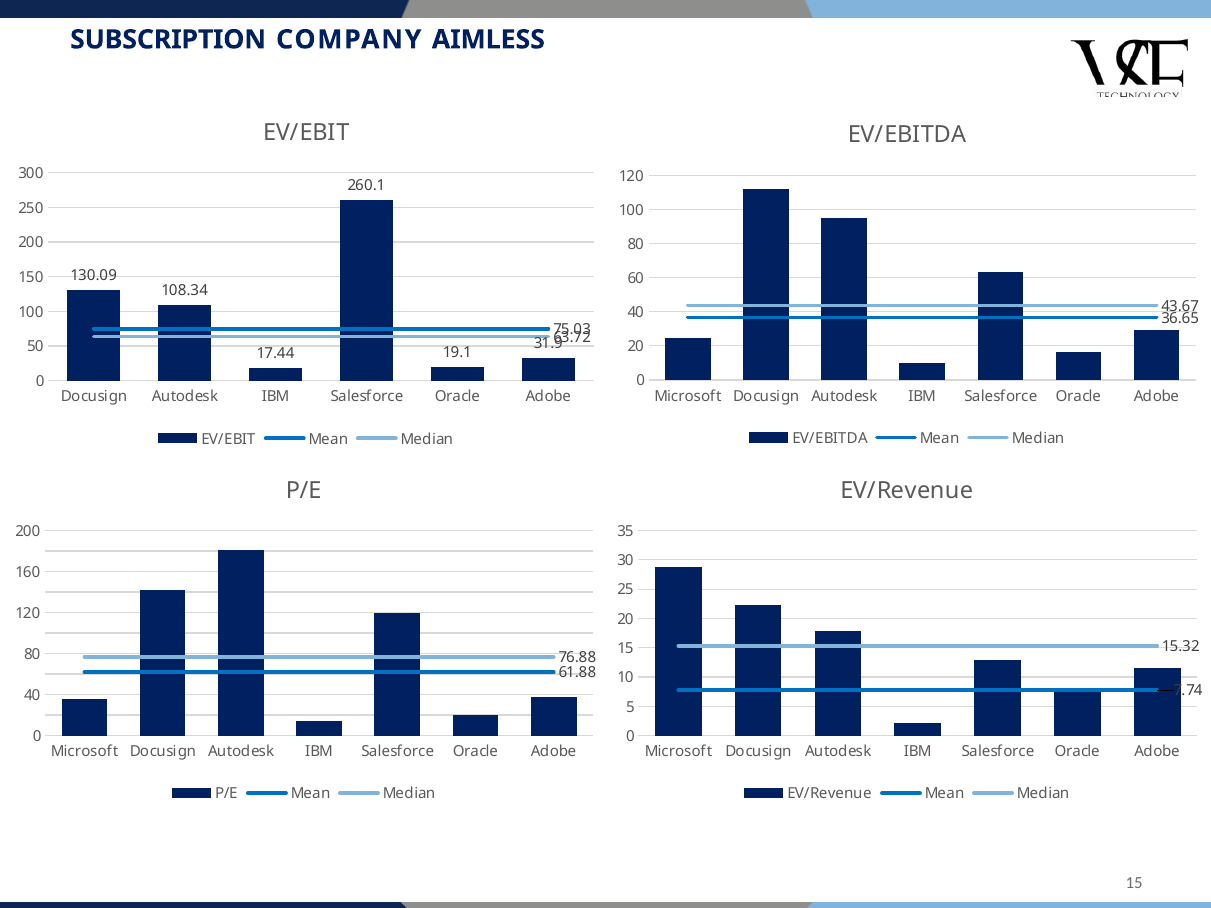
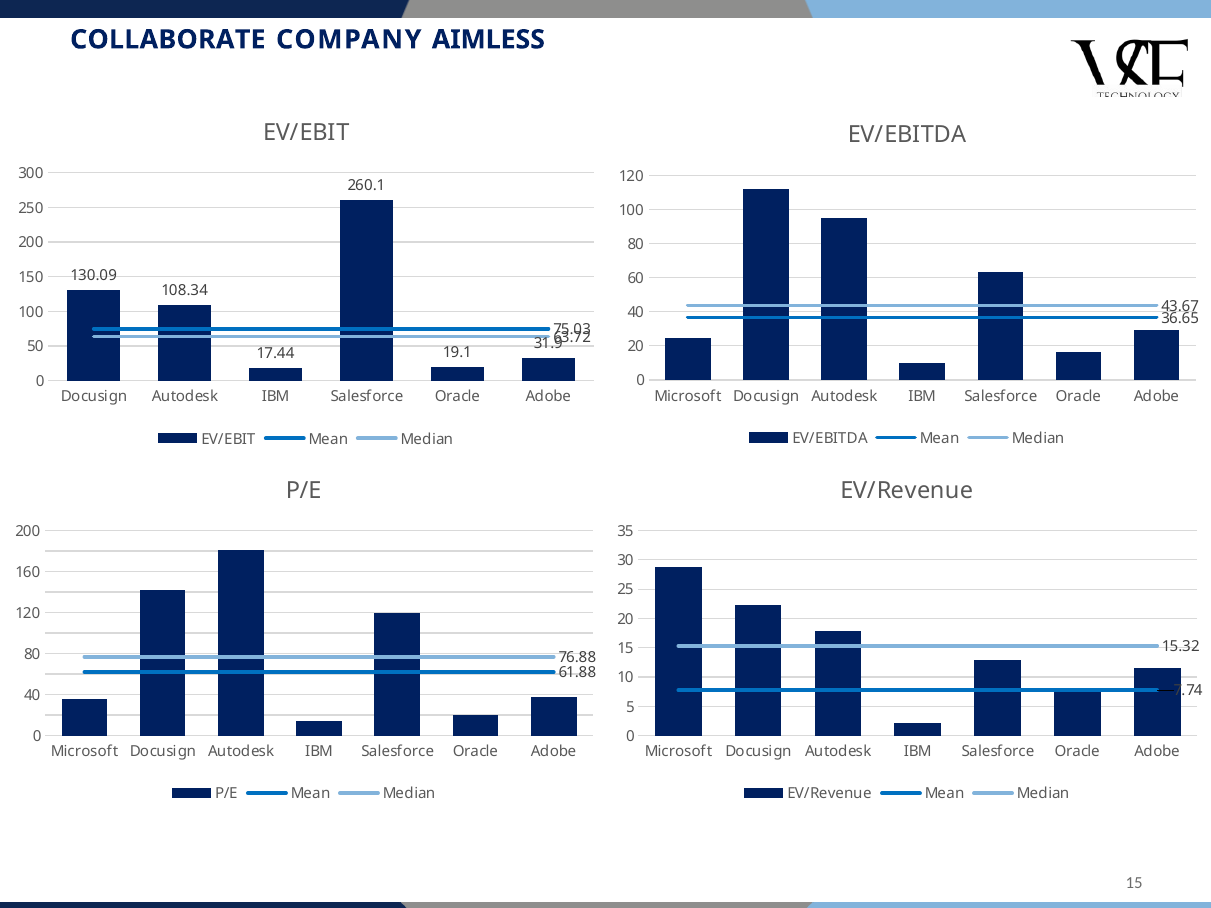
SUBSCRIPTION: SUBSCRIPTION -> COLLABORATE
